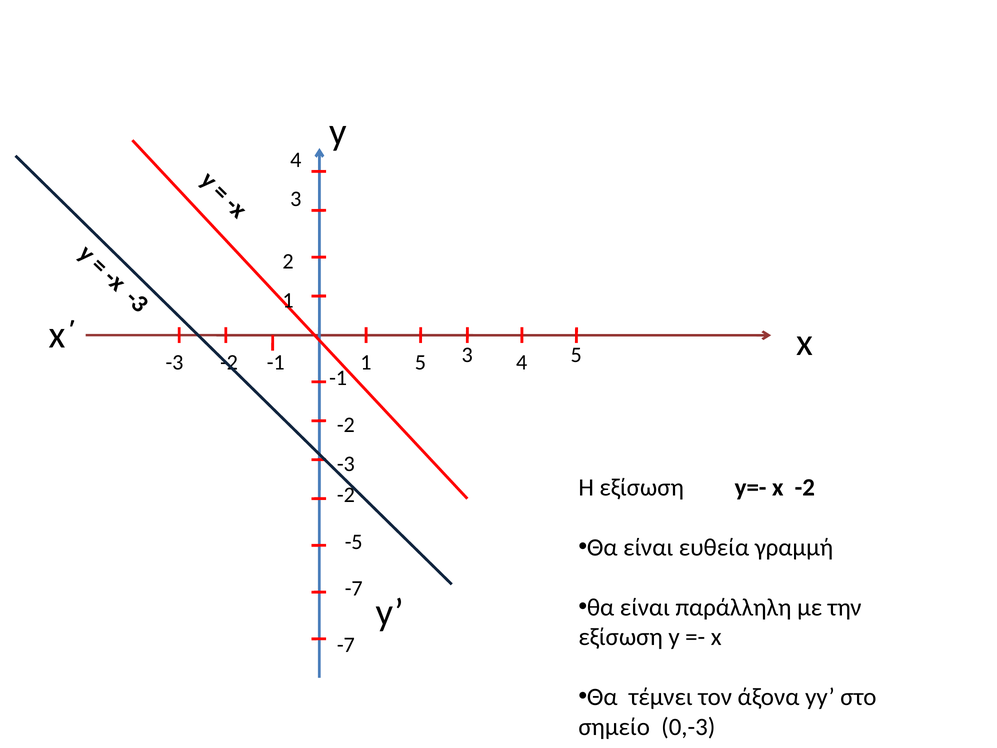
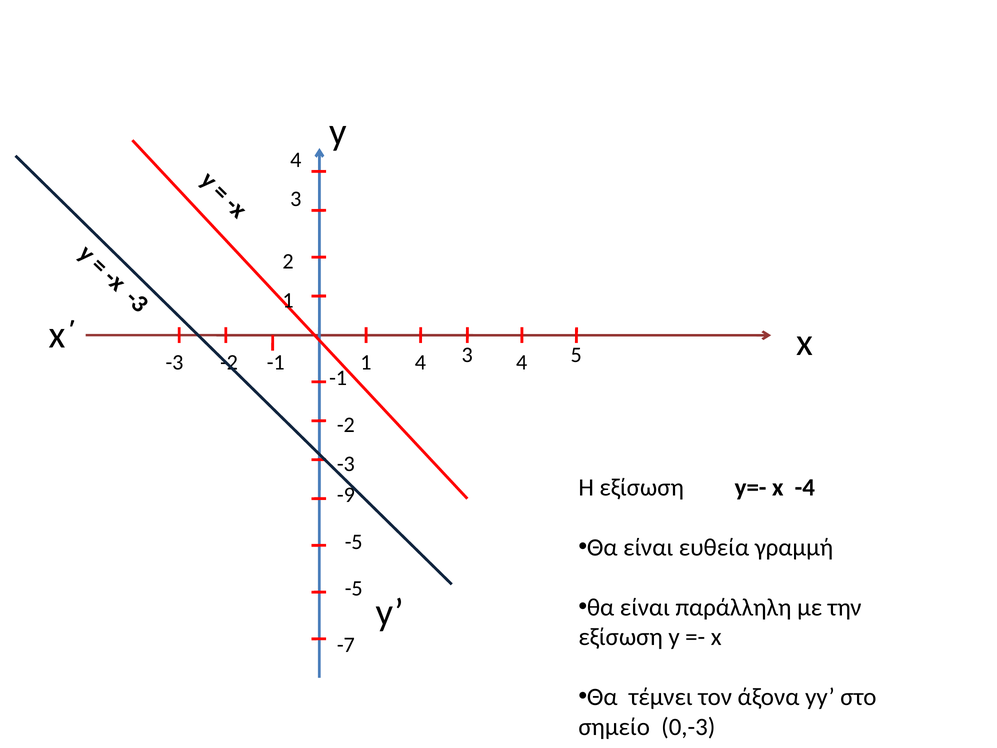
1 5: 5 -> 4
x -2: -2 -> -4
-2 at (346, 495): -2 -> -9
-7 at (354, 588): -7 -> -5
